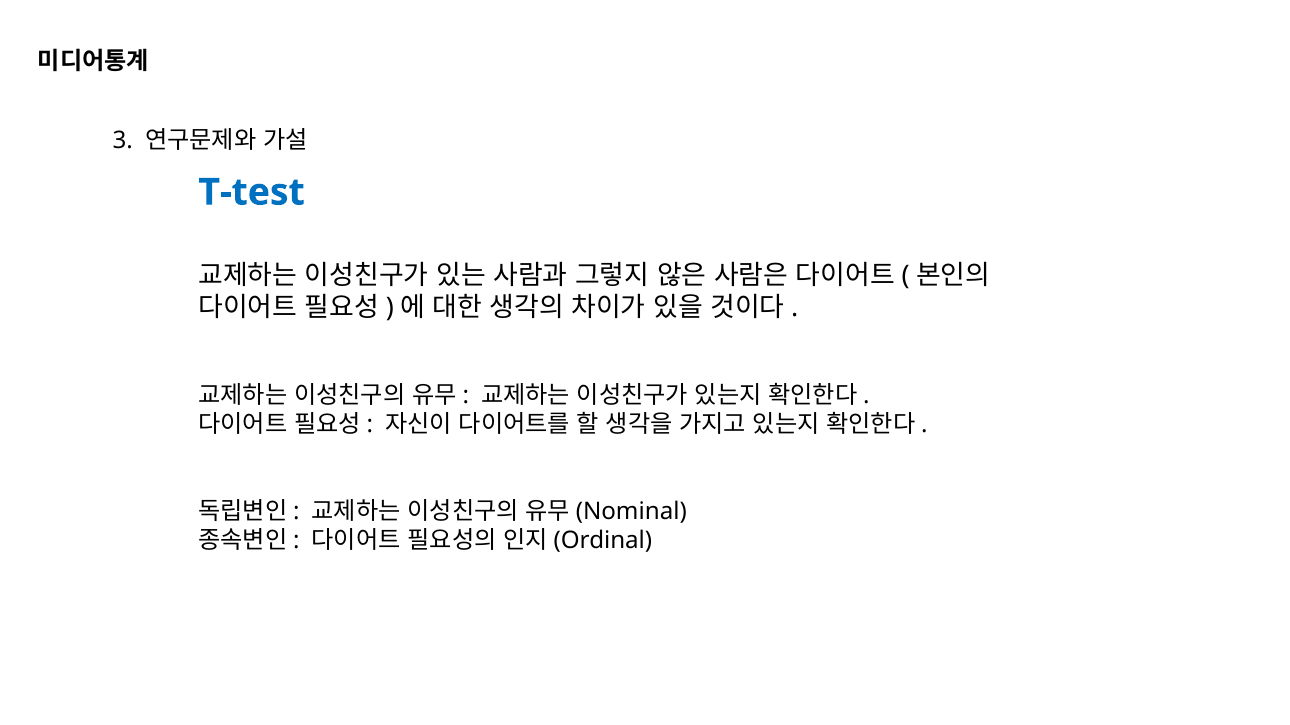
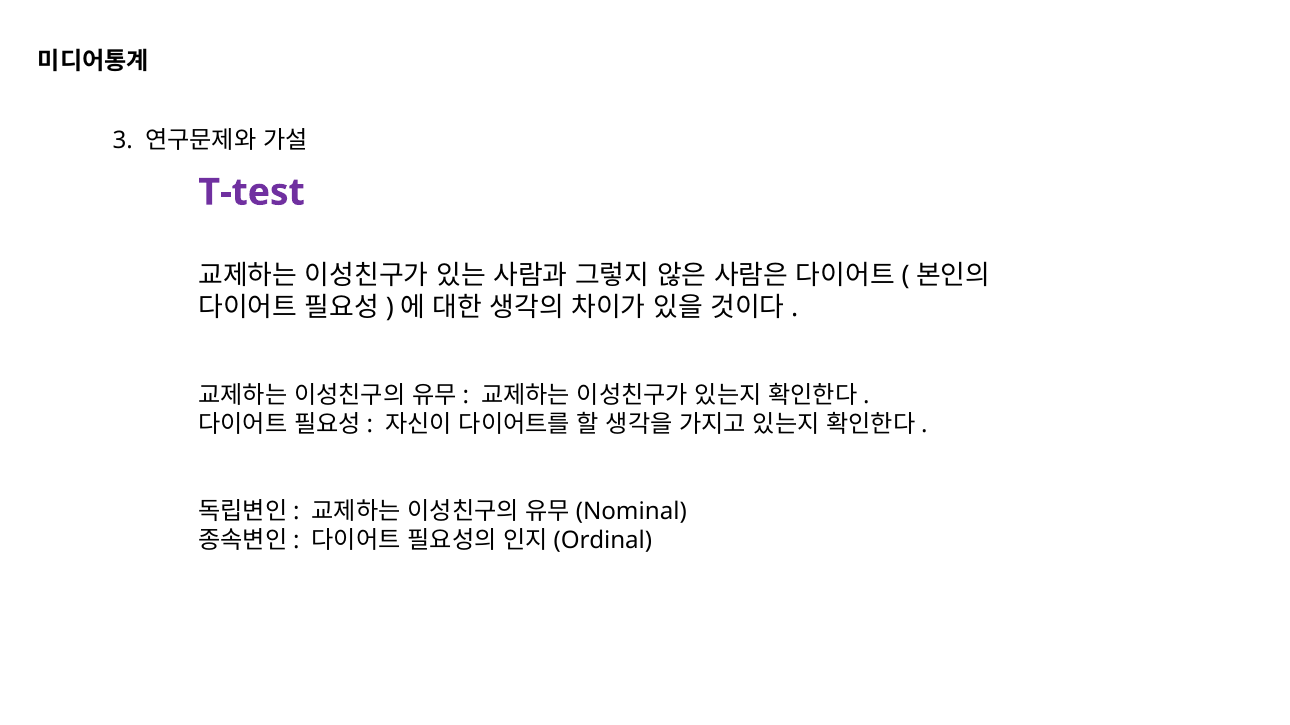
T-test colour: blue -> purple
